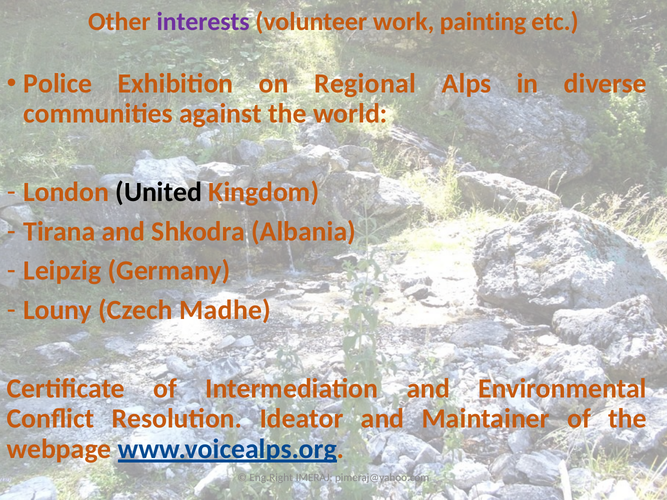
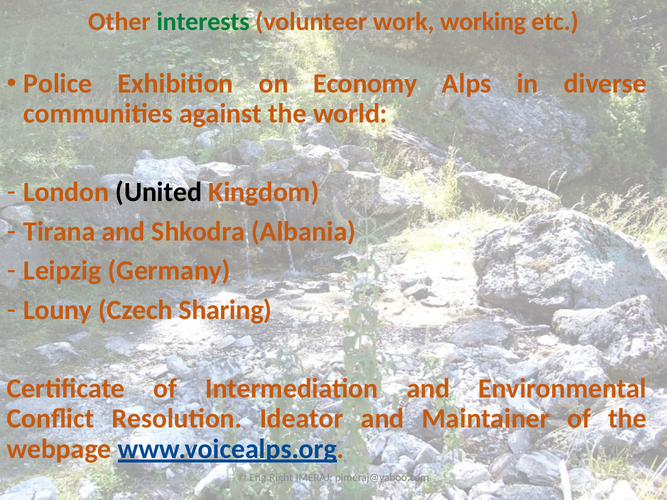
interests colour: purple -> green
painting: painting -> working
Regional: Regional -> Economy
Madhe: Madhe -> Sharing
